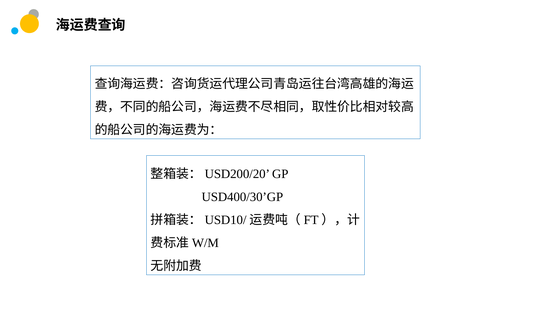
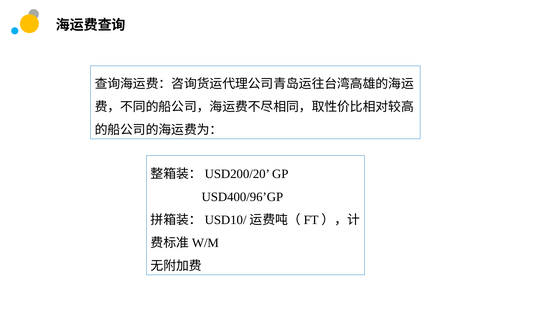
USD400/30’GP: USD400/30’GP -> USD400/96’GP
